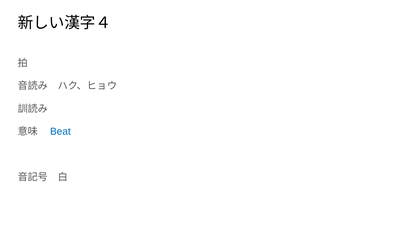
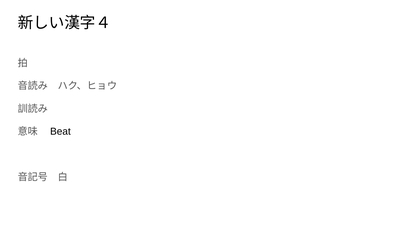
Beat colour: blue -> black
